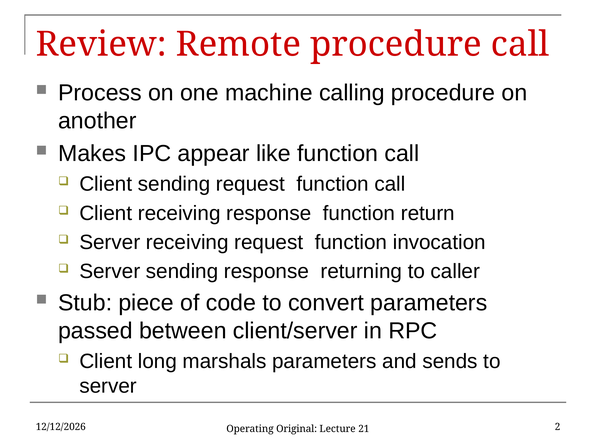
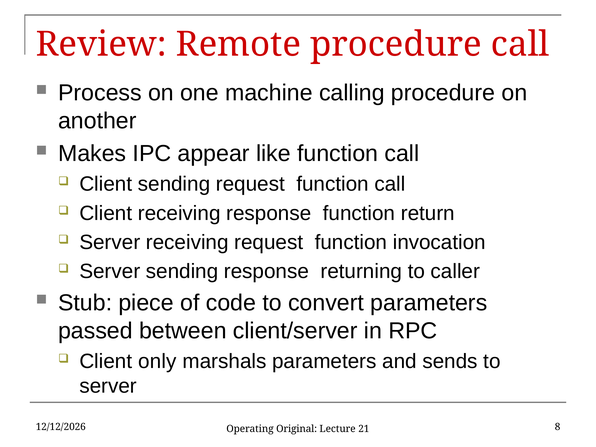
long: long -> only
2: 2 -> 8
